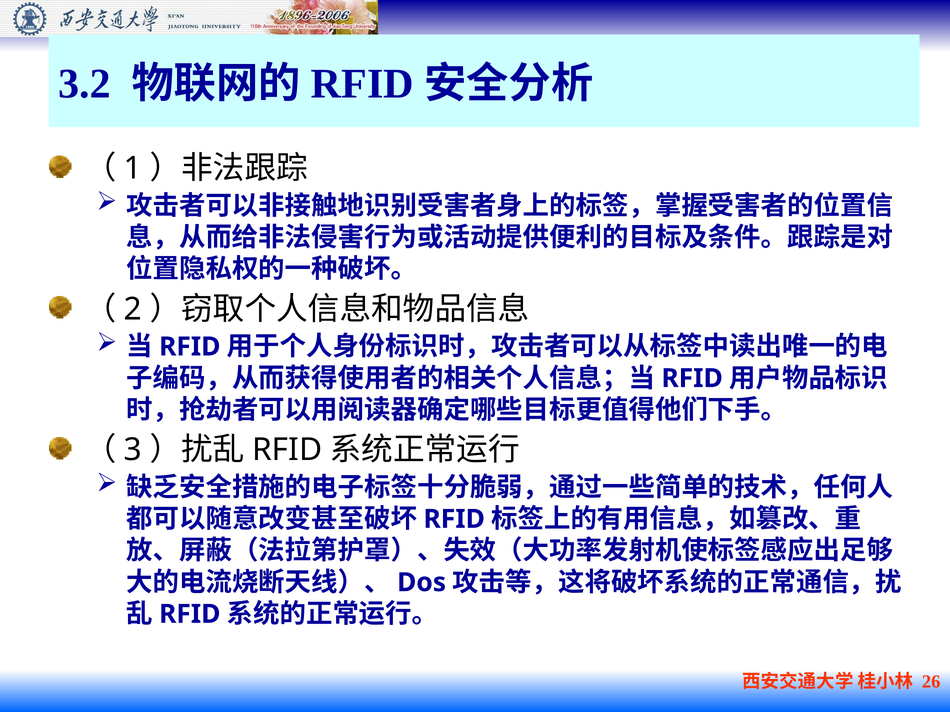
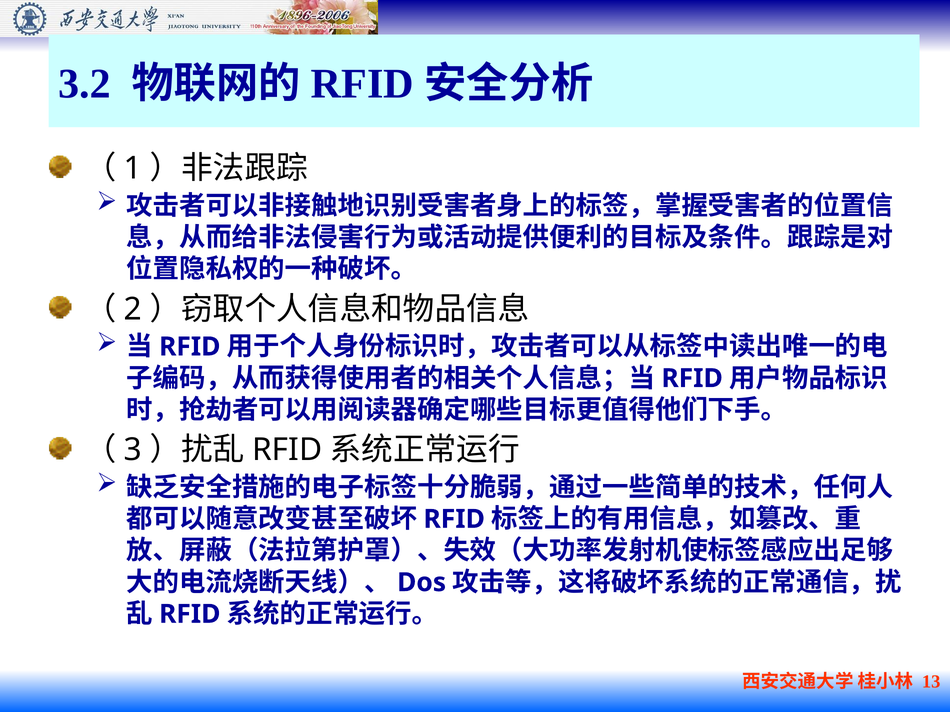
26: 26 -> 13
